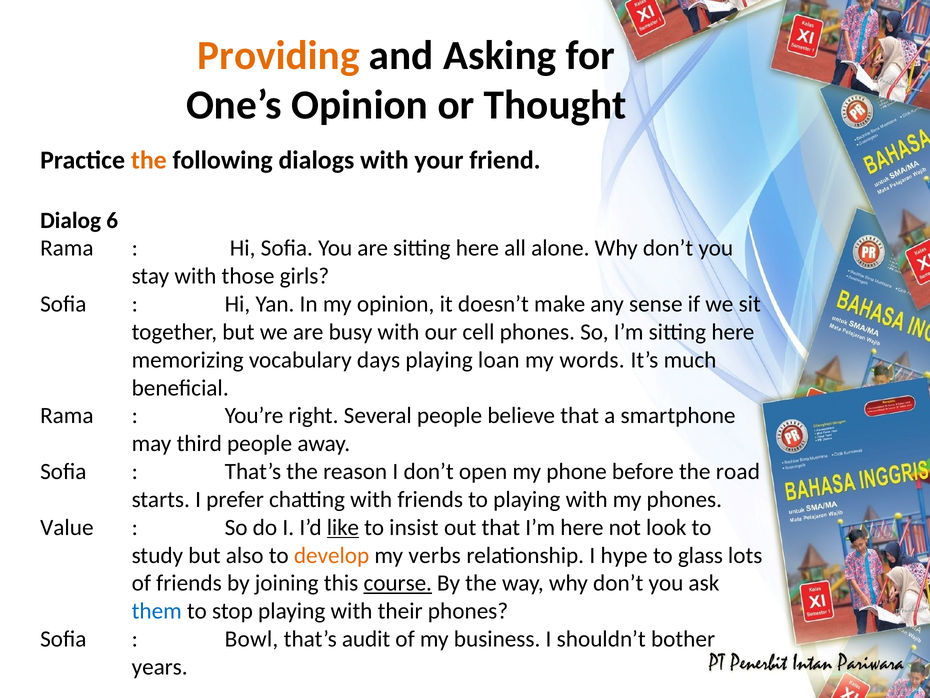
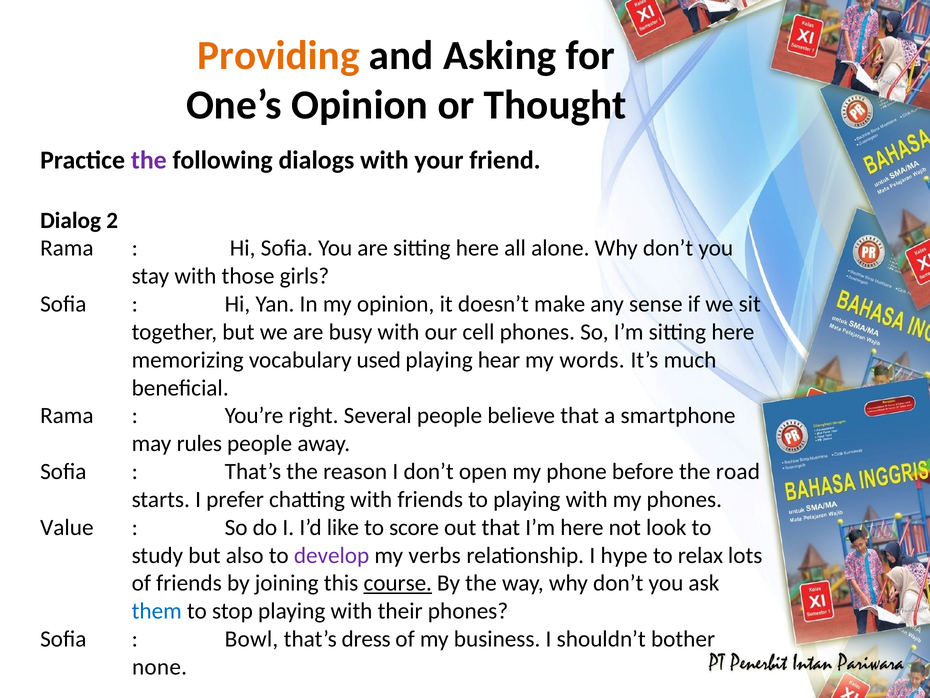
the at (149, 160) colour: orange -> purple
6: 6 -> 2
days: days -> used
loan: loan -> hear
third: third -> rules
like underline: present -> none
insist: insist -> score
develop colour: orange -> purple
glass: glass -> relax
audit: audit -> dress
years: years -> none
